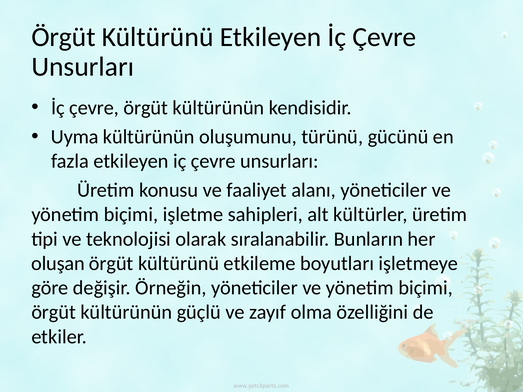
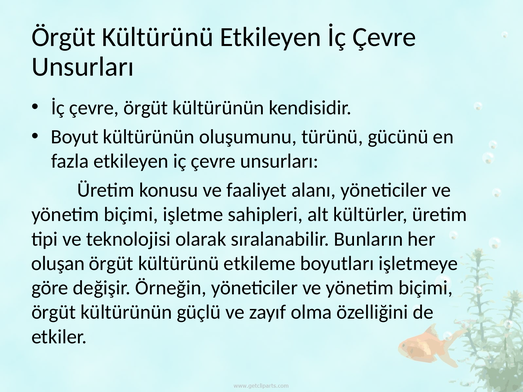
Uyma: Uyma -> Boyut
